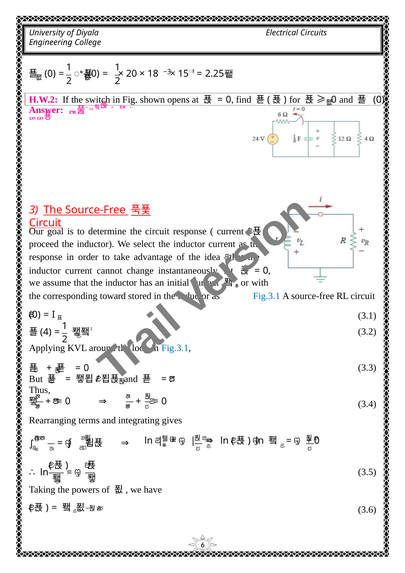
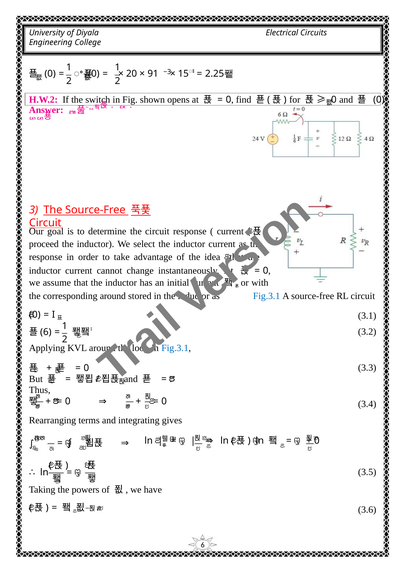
18: 18 -> 91
corresponding toward: toward -> around
4 at (46, 332): 4 -> 6
